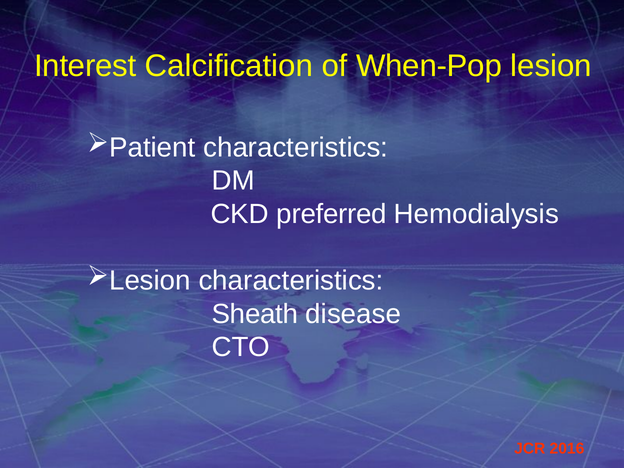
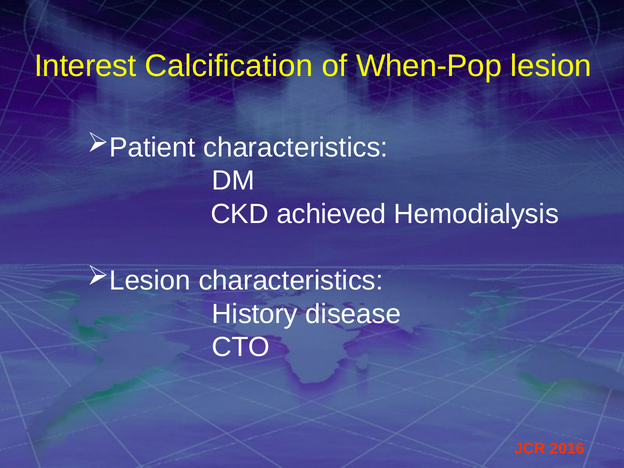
preferred: preferred -> achieved
Sheath: Sheath -> History
